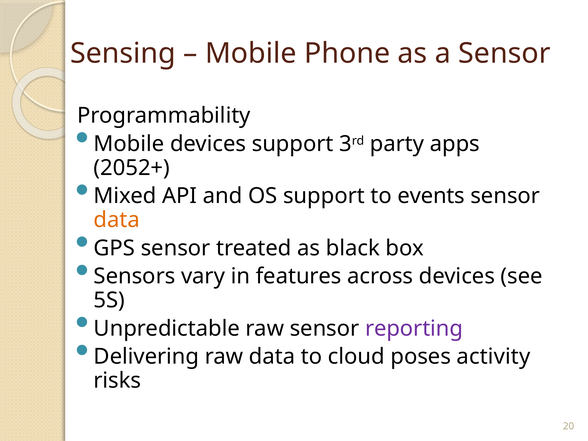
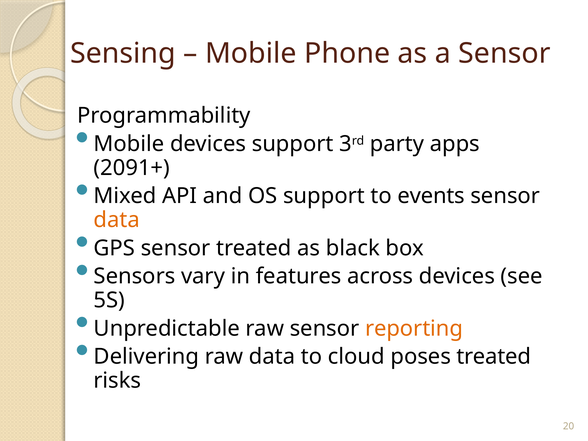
2052+: 2052+ -> 2091+
reporting colour: purple -> orange
poses activity: activity -> treated
